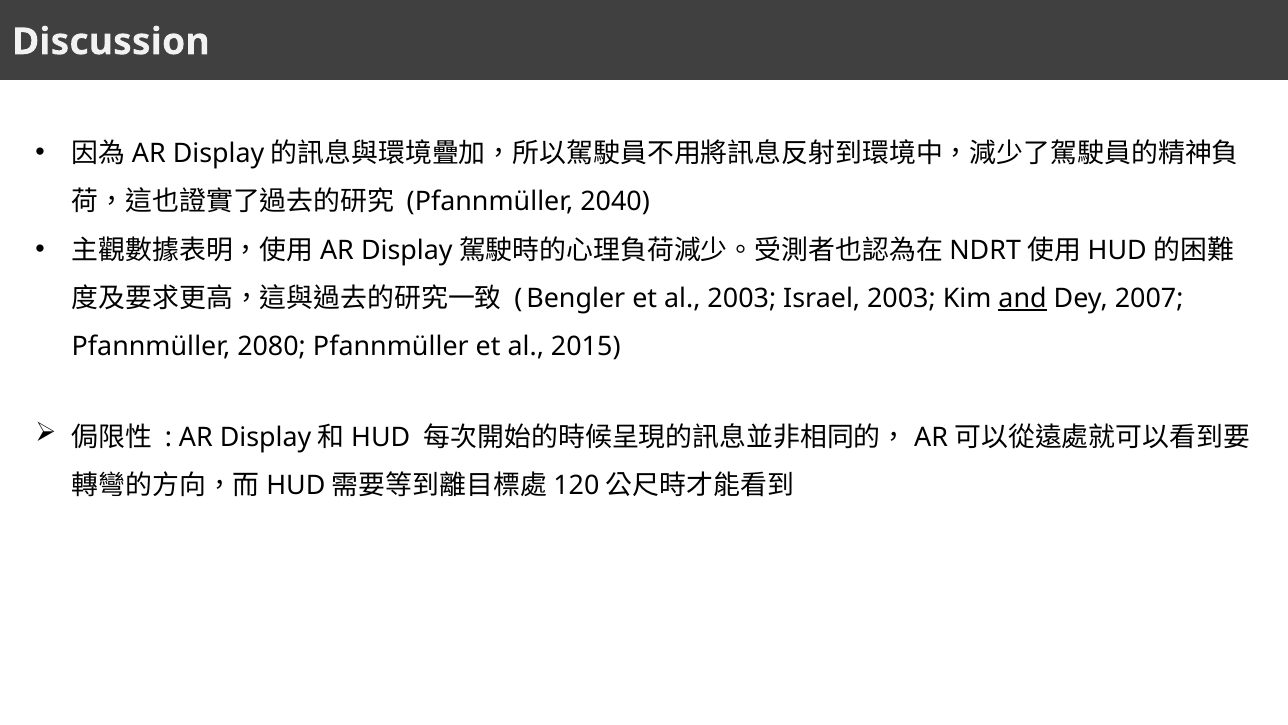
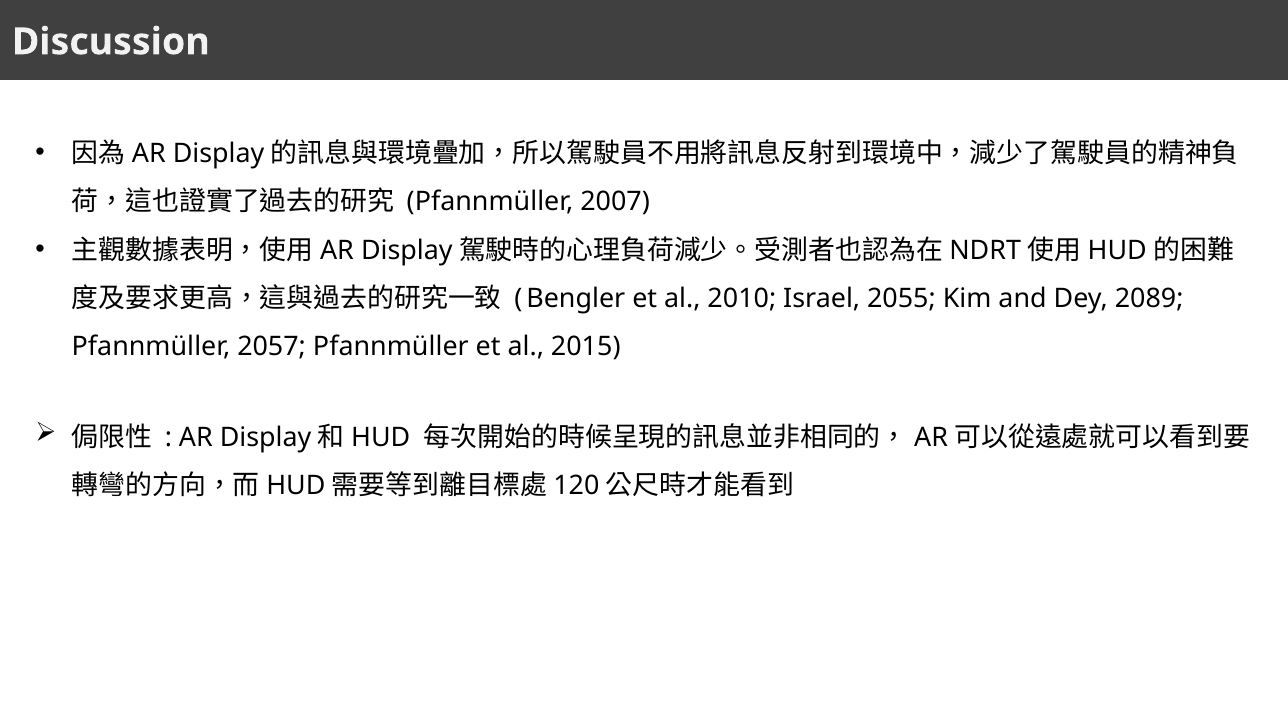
2040: 2040 -> 2007
al 2003: 2003 -> 2010
Israel 2003: 2003 -> 2055
and underline: present -> none
2007: 2007 -> 2089
2080: 2080 -> 2057
